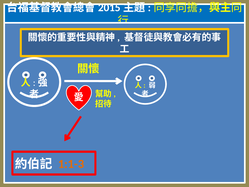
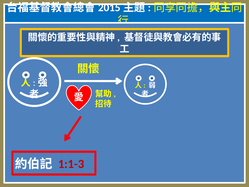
1:1-3 colour: orange -> red
